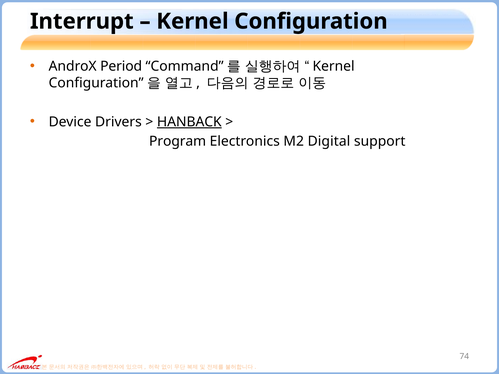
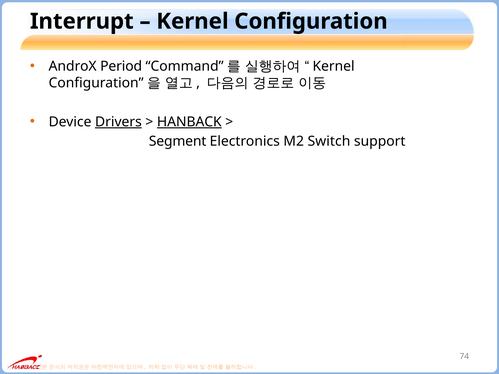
Drivers underline: none -> present
Program: Program -> Segment
Digital: Digital -> Switch
